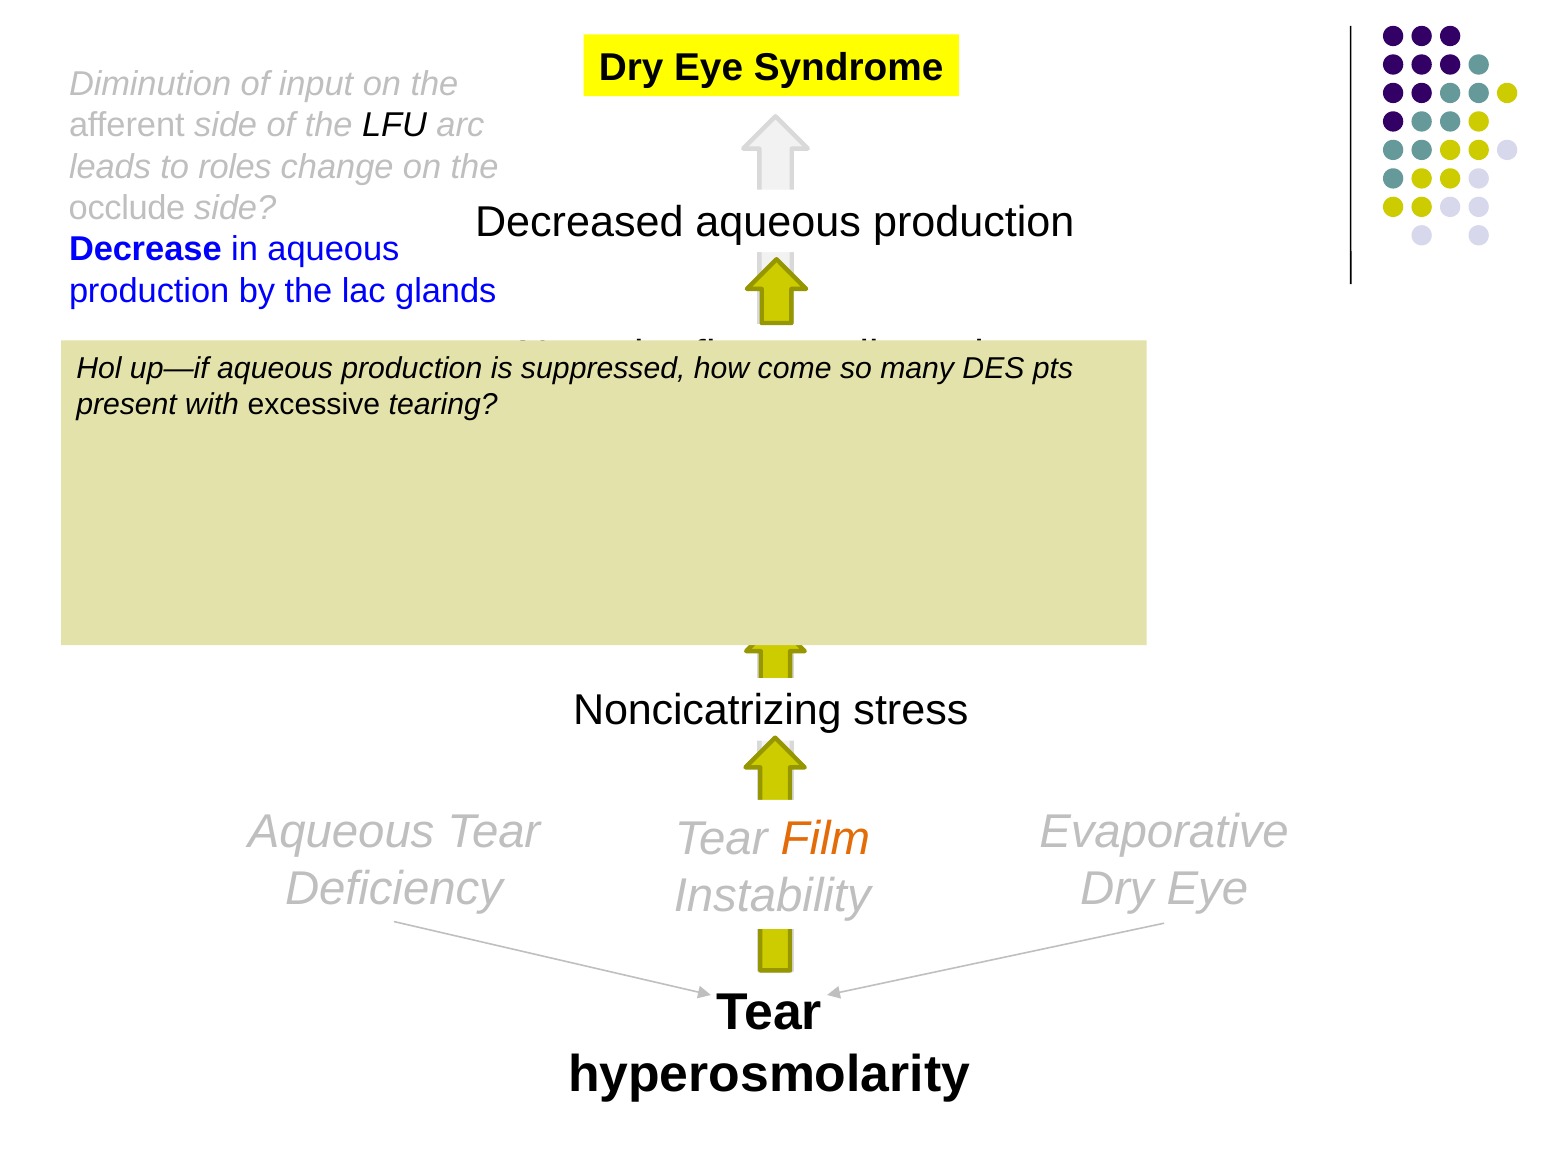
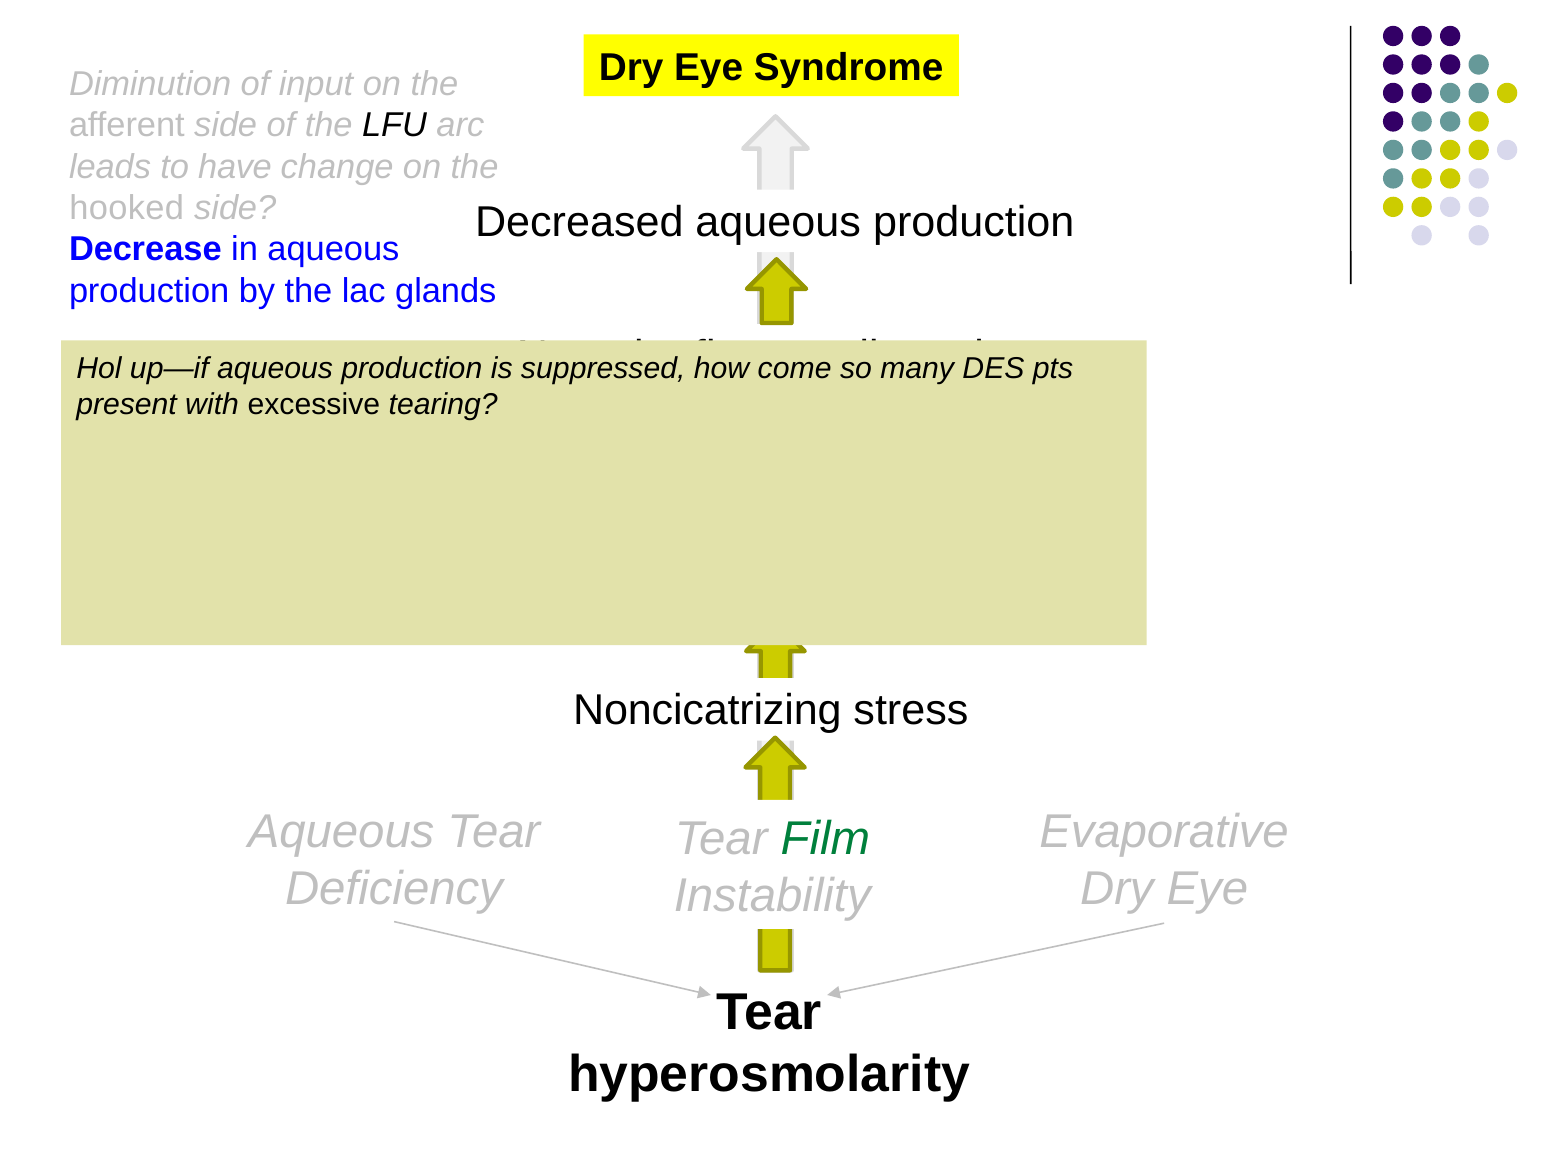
roles: roles -> have
occlude: occlude -> hooked
Film colour: orange -> green
